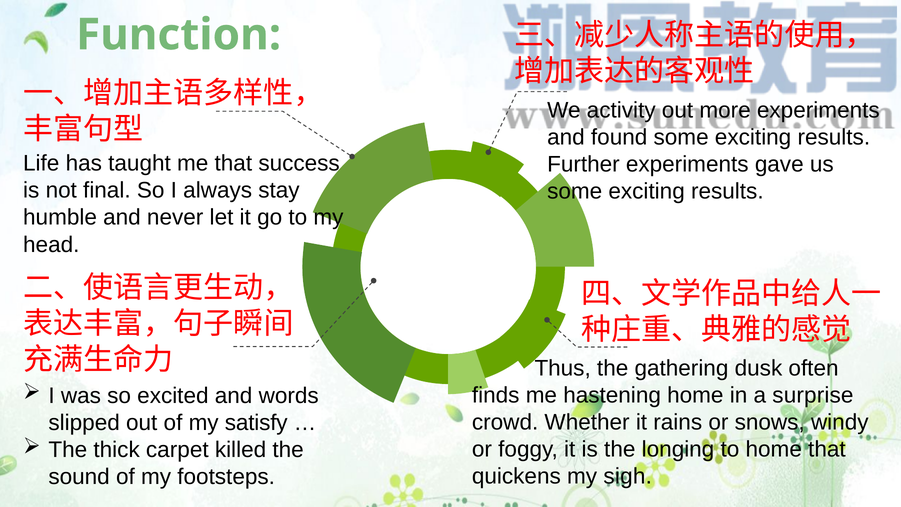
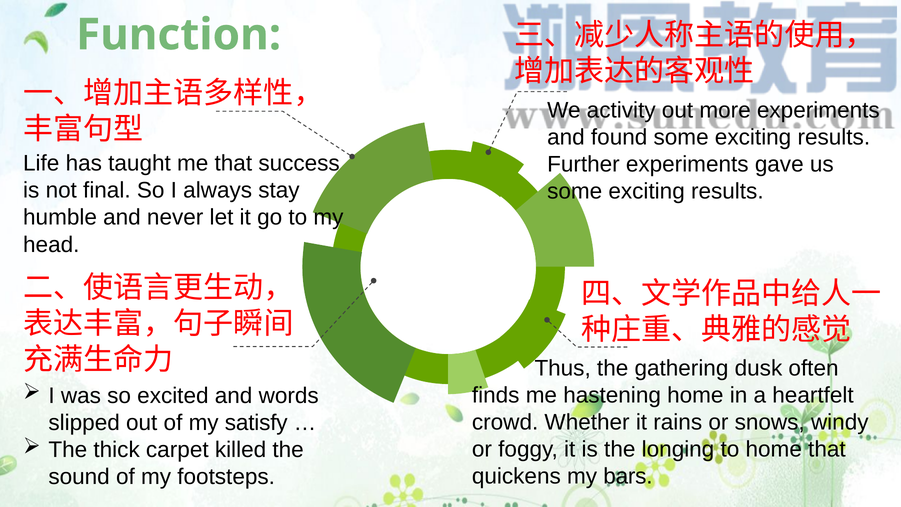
surprise: surprise -> heartfelt
sigh: sigh -> bars
